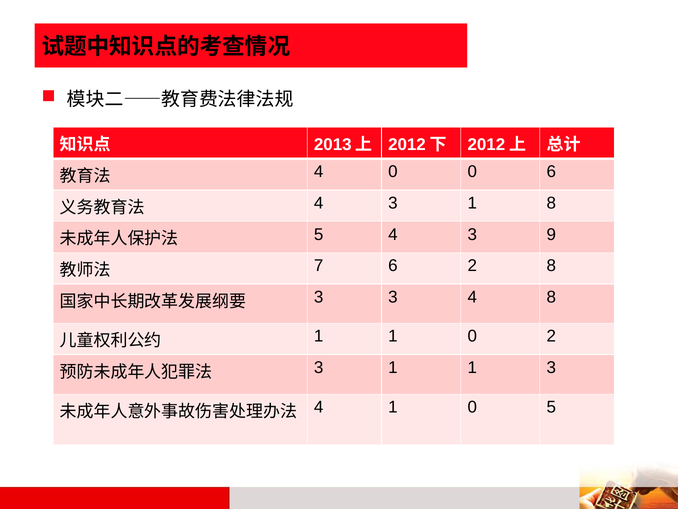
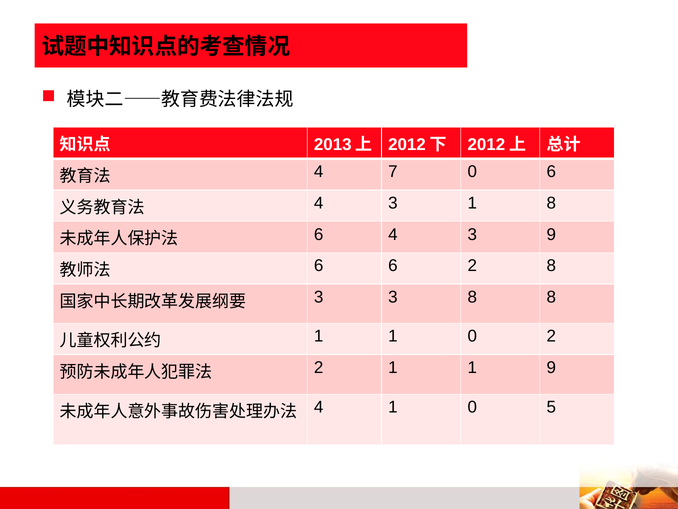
4 0: 0 -> 7
5 at (319, 234): 5 -> 6
7 at (319, 266): 7 -> 6
3 4: 4 -> 8
3 at (319, 367): 3 -> 2
1 3: 3 -> 9
